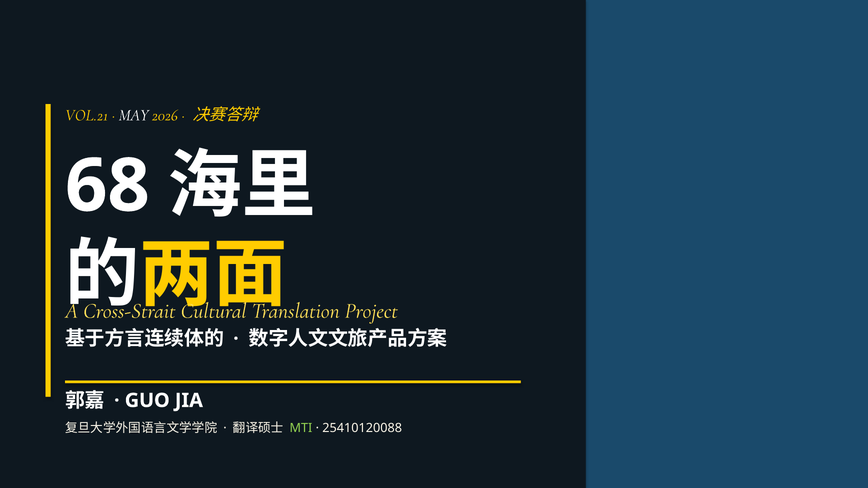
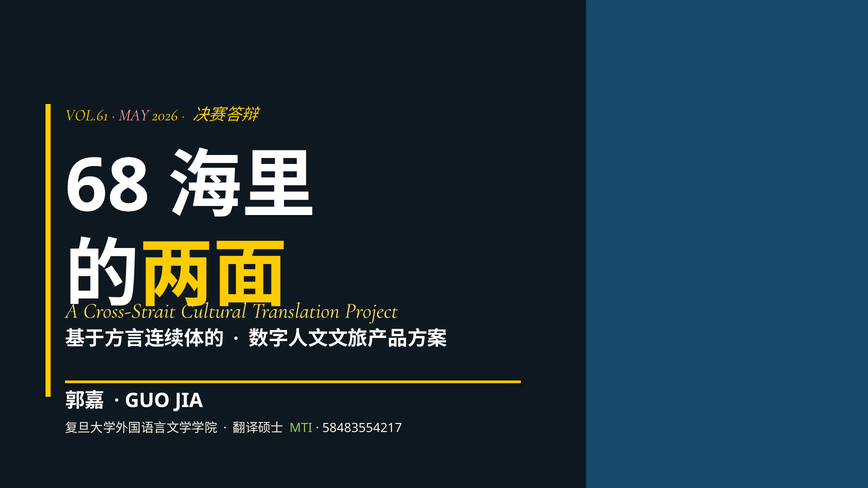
VOL.21: VOL.21 -> VOL.61
MAY colour: white -> pink
25410120088: 25410120088 -> 58483554217
